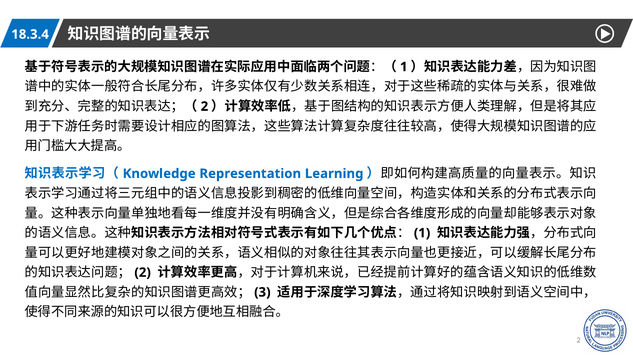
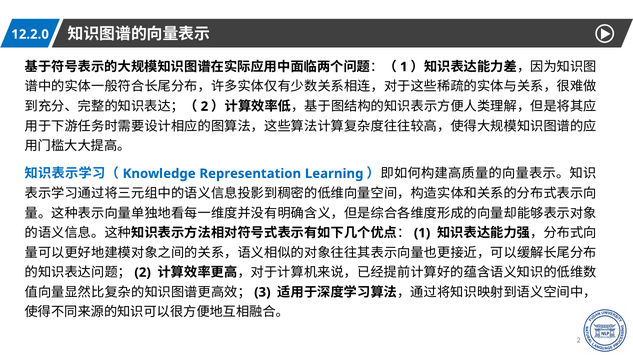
18.3.4: 18.3.4 -> 12.2.0
